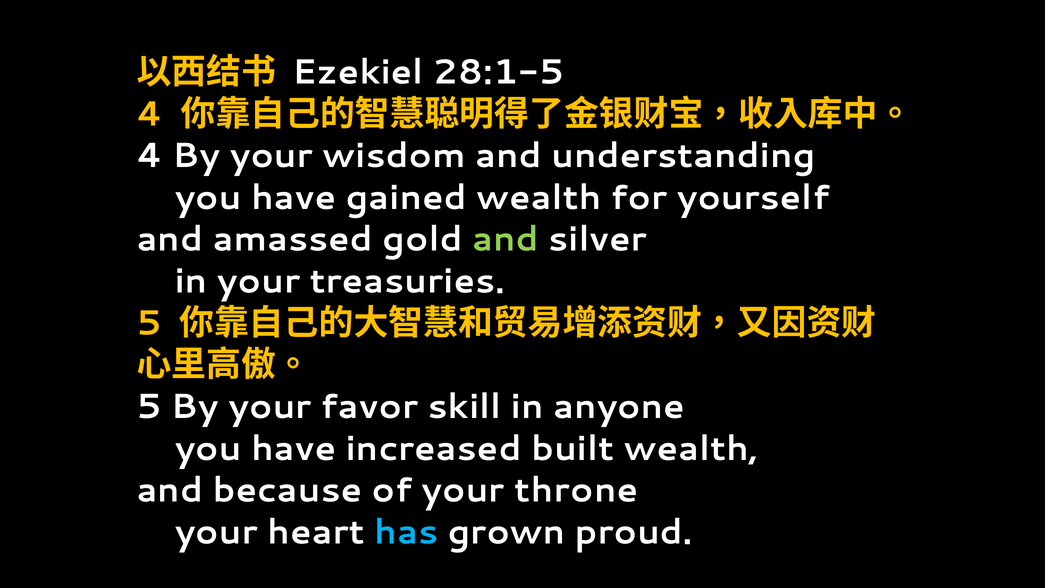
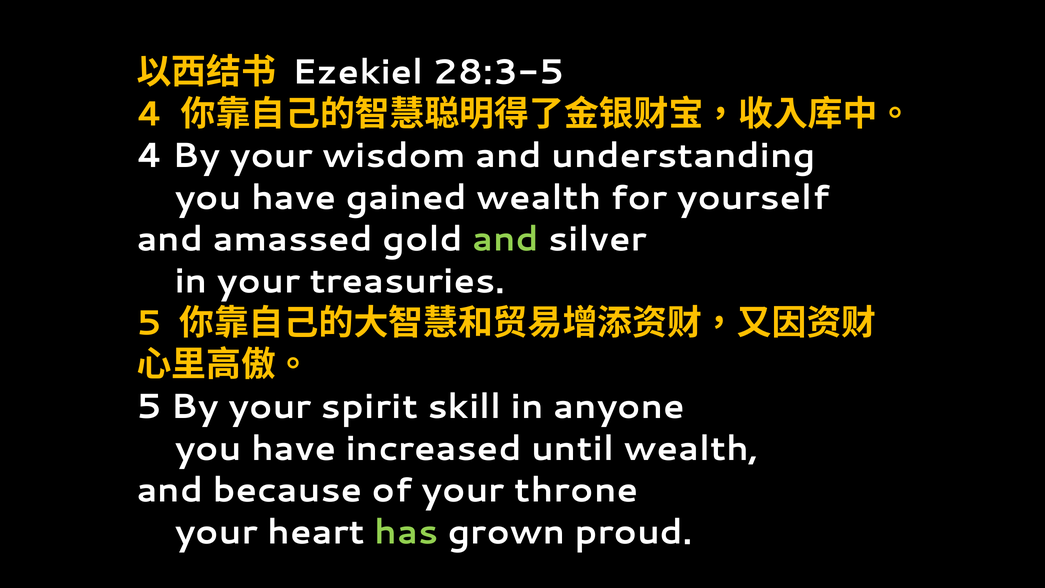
28:1-5: 28:1-5 -> 28:3-5
favor: favor -> spirit
built: built -> until
has colour: light blue -> light green
